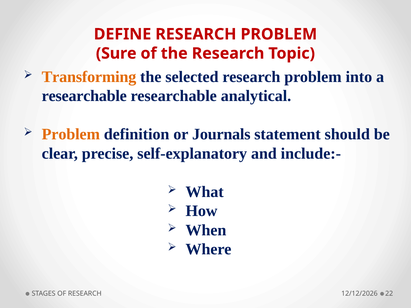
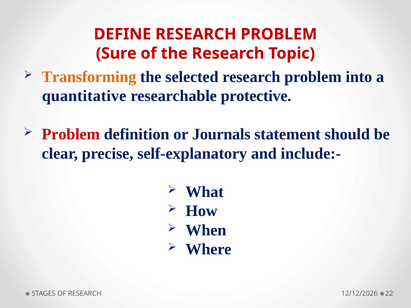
researchable at (84, 96): researchable -> quantitative
analytical: analytical -> protective
Problem at (71, 134) colour: orange -> red
